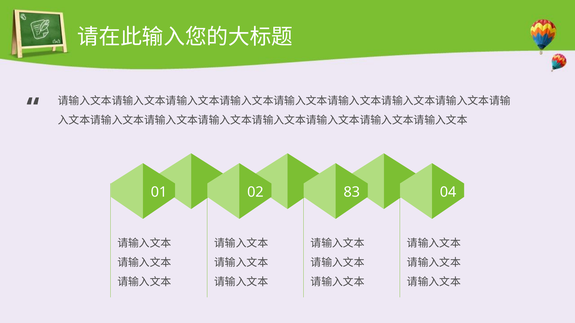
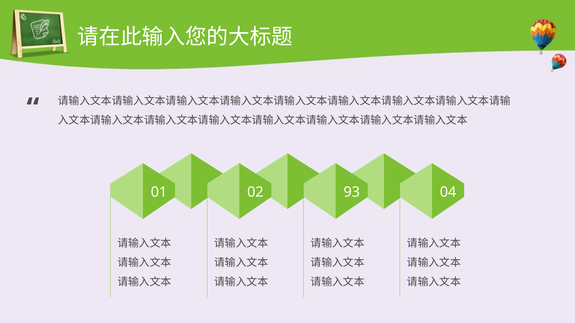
83: 83 -> 93
